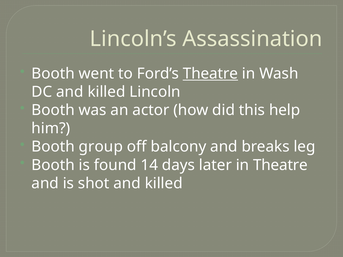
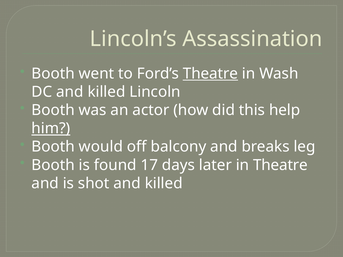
him underline: none -> present
group: group -> would
14: 14 -> 17
